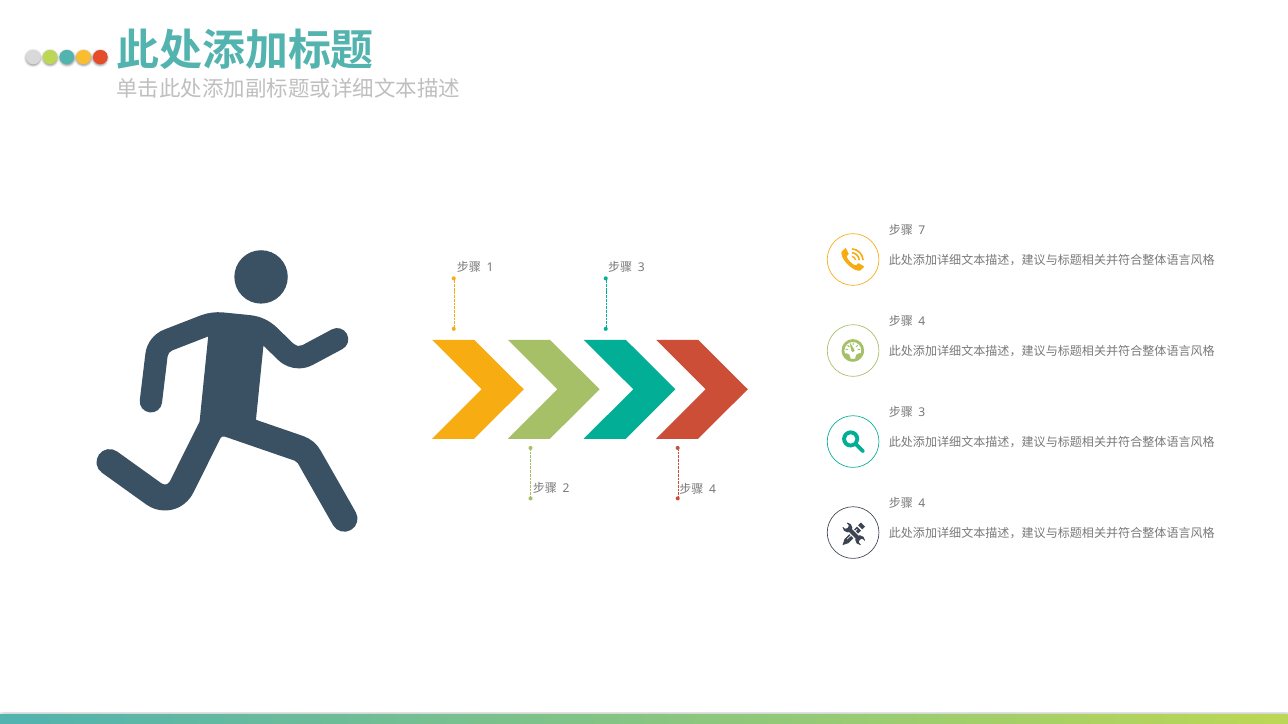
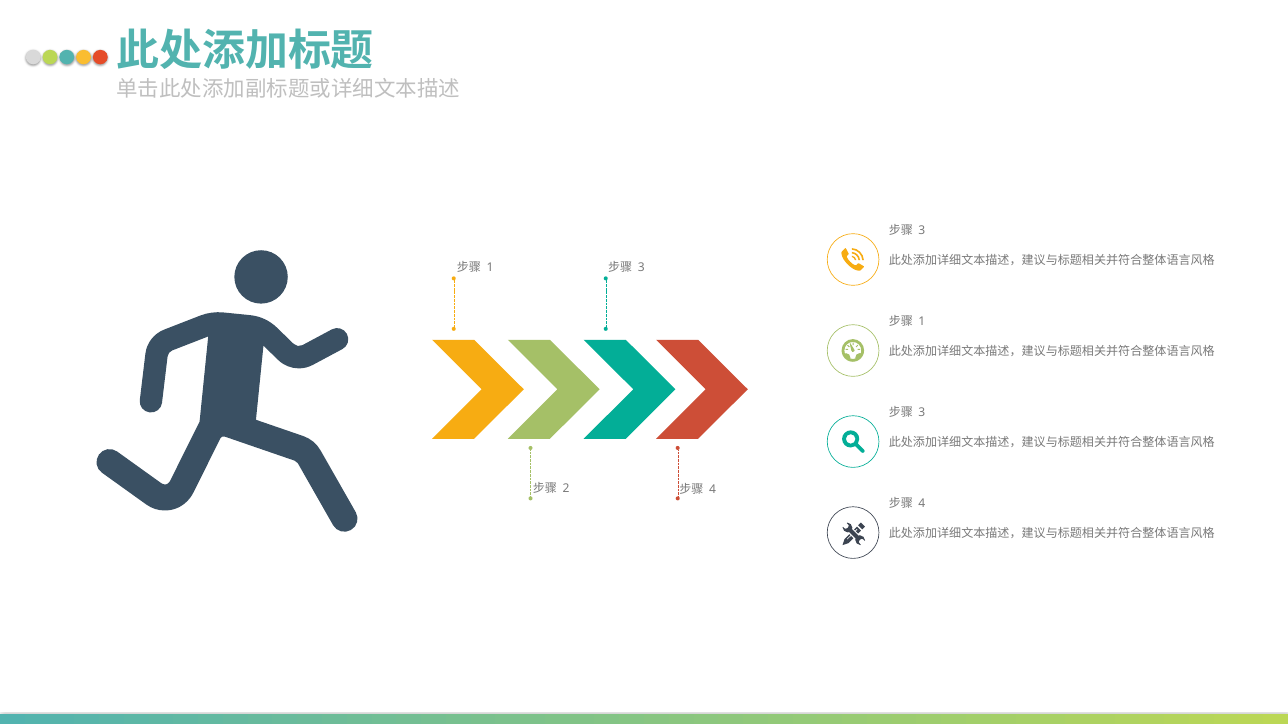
7 at (922, 231): 7 -> 3
4 at (922, 322): 4 -> 1
